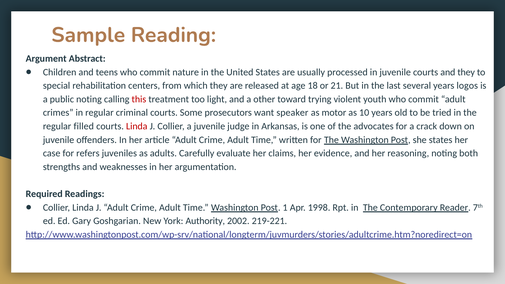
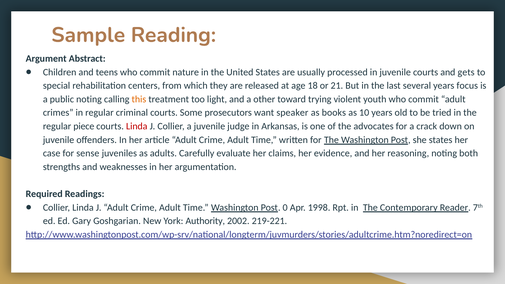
and they: they -> gets
logos: logos -> focus
this colour: red -> orange
motor: motor -> books
filled: filled -> piece
refers: refers -> sense
1: 1 -> 0
